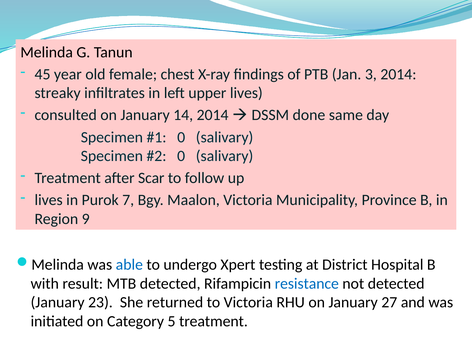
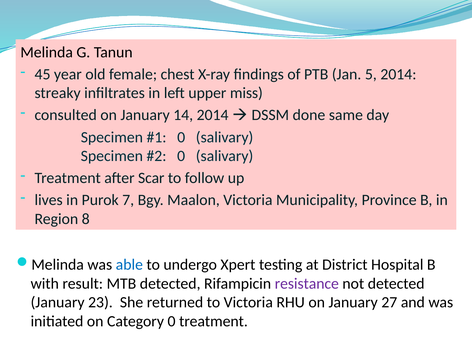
3: 3 -> 5
upper lives: lives -> miss
9: 9 -> 8
resistance colour: blue -> purple
Category 5: 5 -> 0
